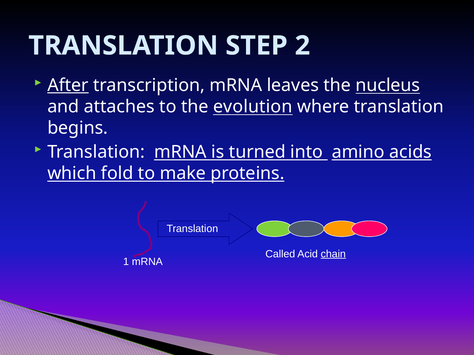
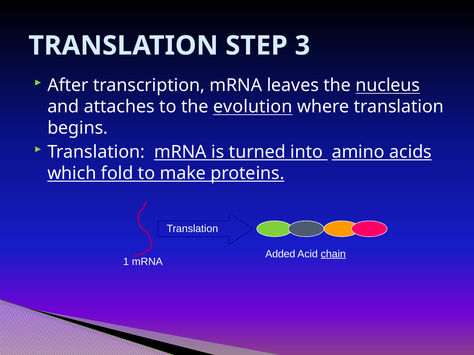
2: 2 -> 3
After underline: present -> none
Called: Called -> Added
